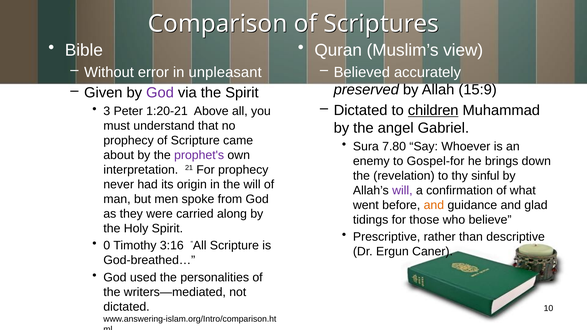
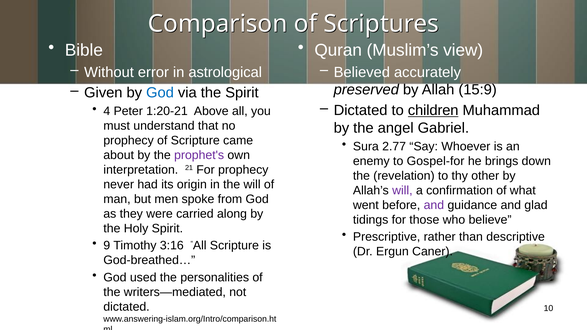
unpleasant: unpleasant -> astrological
God at (160, 93) colour: purple -> blue
3: 3 -> 4
7.80: 7.80 -> 2.77
sinful: sinful -> other
and at (434, 205) colour: orange -> purple
0: 0 -> 9
